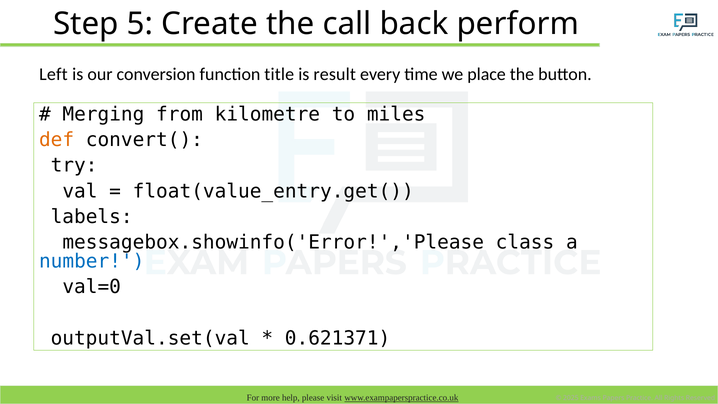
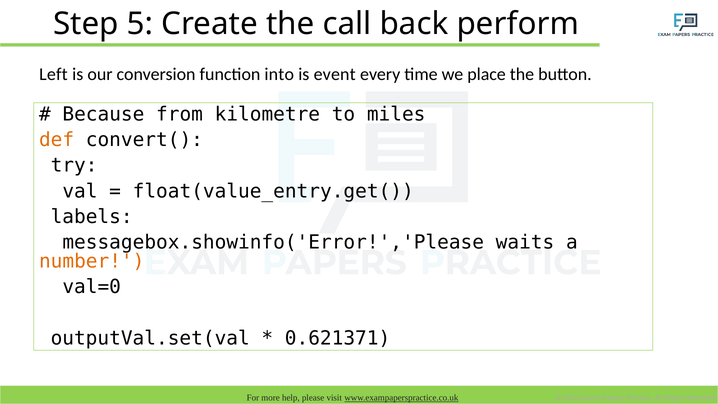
title: title -> into
result: result -> event
Merging: Merging -> Because
class: class -> waits
number colour: blue -> orange
